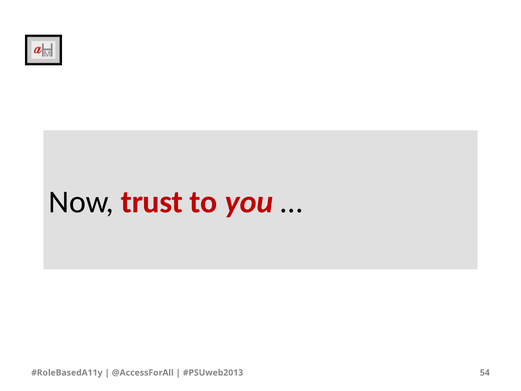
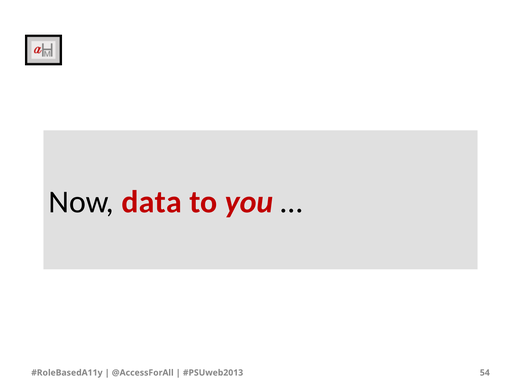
trust: trust -> data
